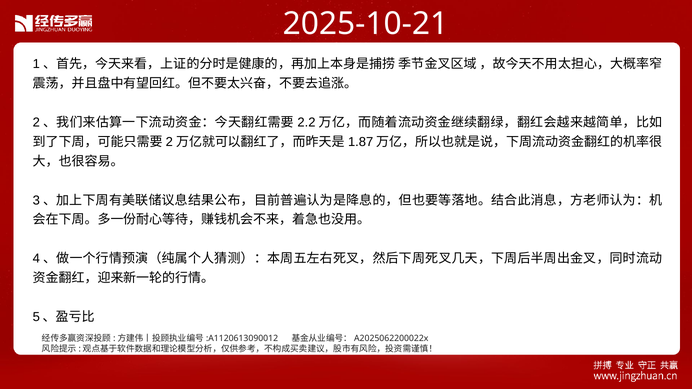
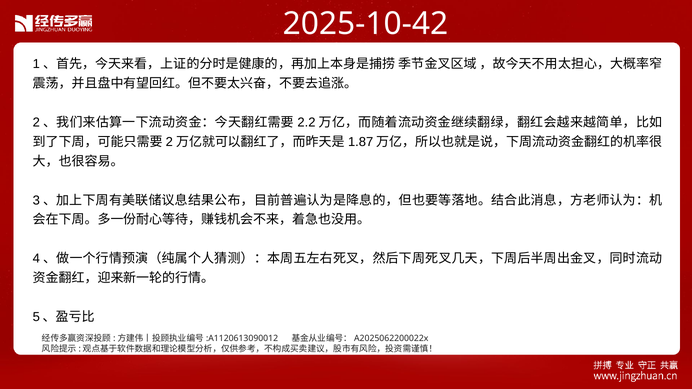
2025-10-21: 2025-10-21 -> 2025-10-42
